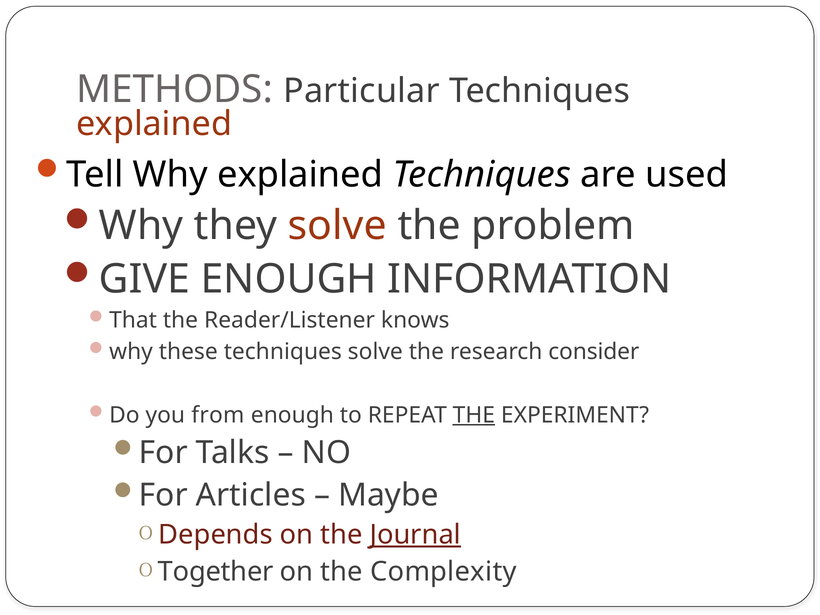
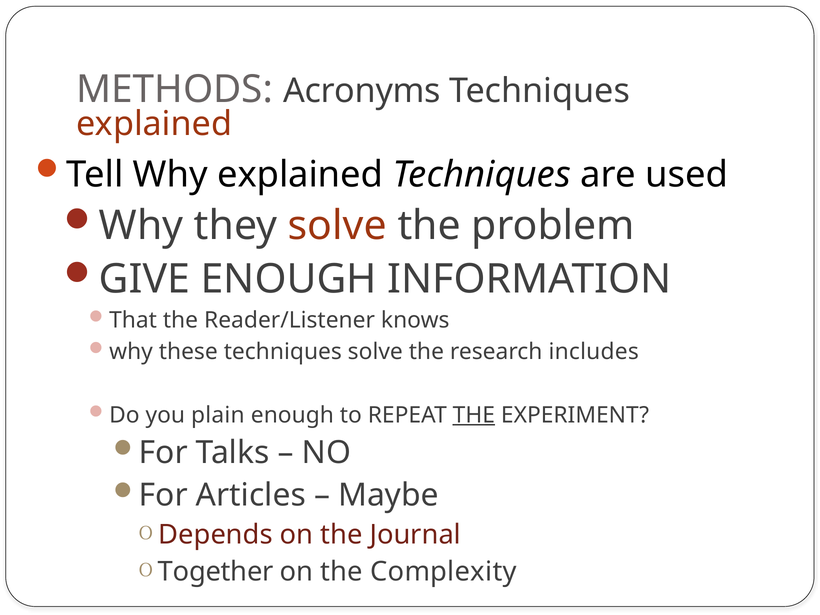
Particular: Particular -> Acronyms
consider: consider -> includes
from: from -> plain
Journal underline: present -> none
